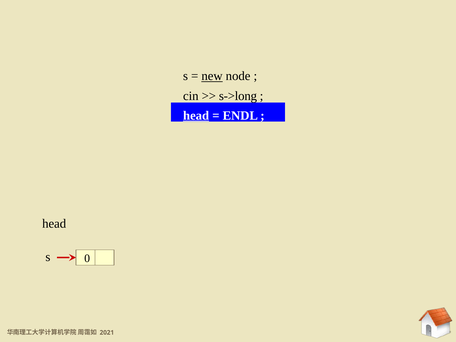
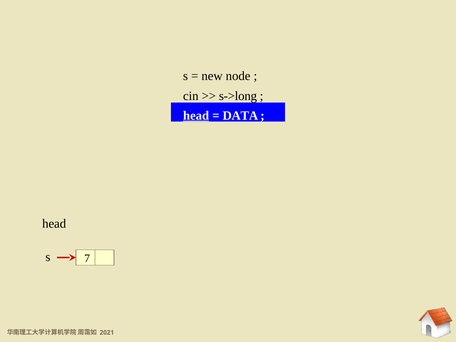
new underline: present -> none
ENDL: ENDL -> DATA
0: 0 -> 7
